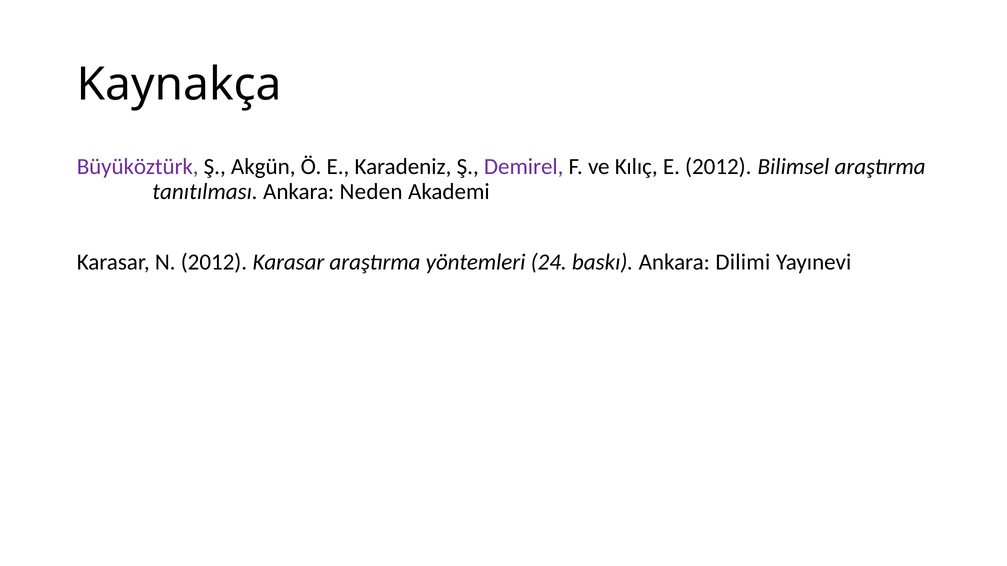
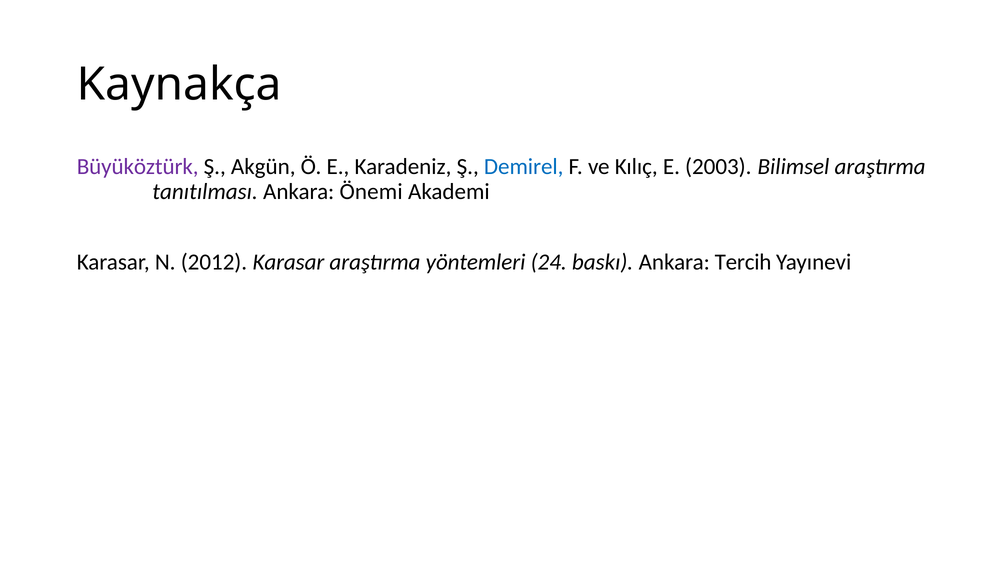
Demirel colour: purple -> blue
E 2012: 2012 -> 2003
Neden: Neden -> Önemi
Dilimi: Dilimi -> Tercih
